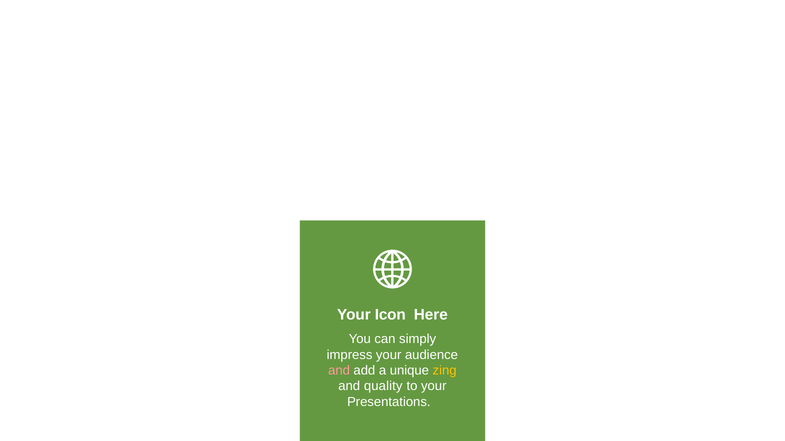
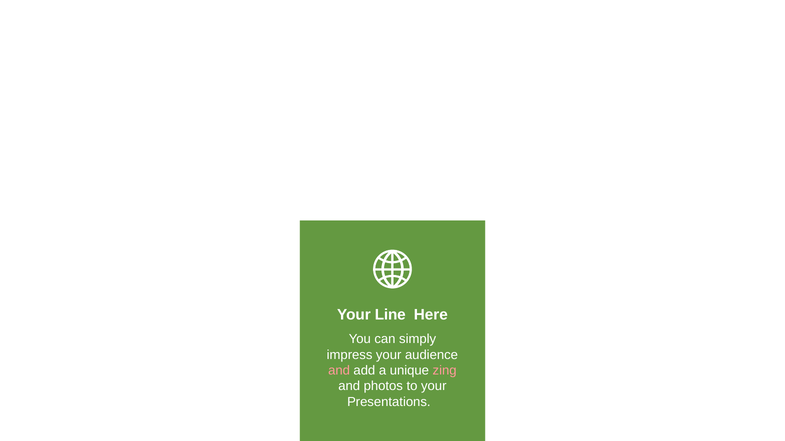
Icon: Icon -> Line
zing colour: yellow -> pink
quality: quality -> photos
